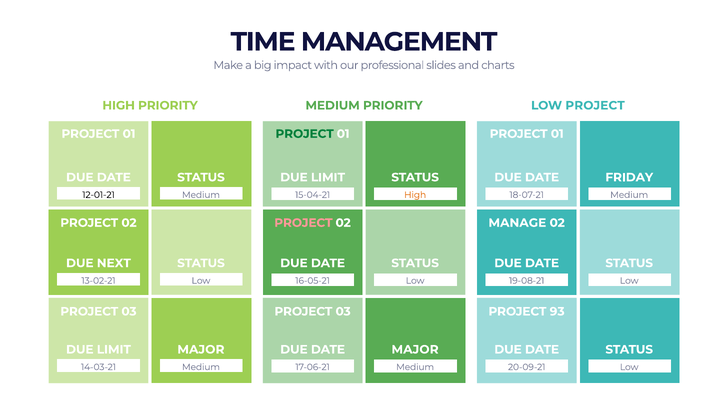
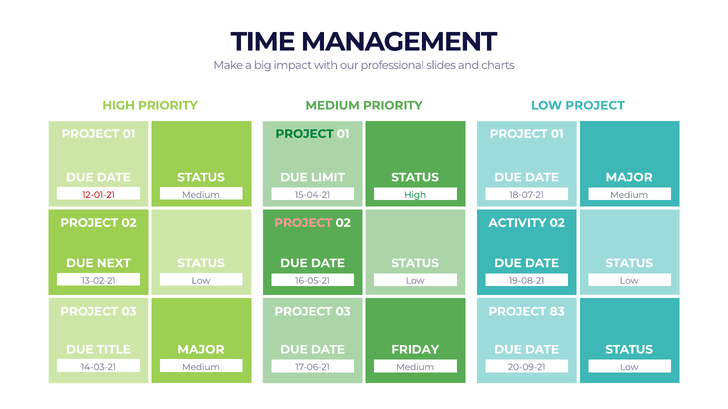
FRIDAY at (629, 178): FRIDAY -> MAJOR
12-01-21 colour: black -> red
High at (415, 195) colour: orange -> green
MANAGE: MANAGE -> ACTIVITY
93: 93 -> 83
LIMIT at (114, 350): LIMIT -> TITLE
MAJOR at (415, 350): MAJOR -> FRIDAY
